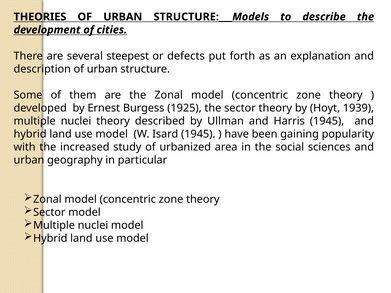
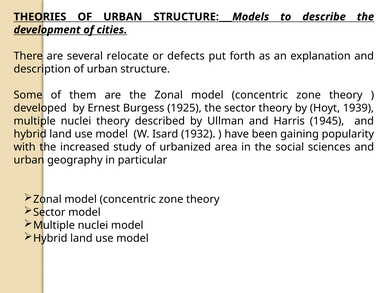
steepest: steepest -> relocate
Isard 1945: 1945 -> 1932
